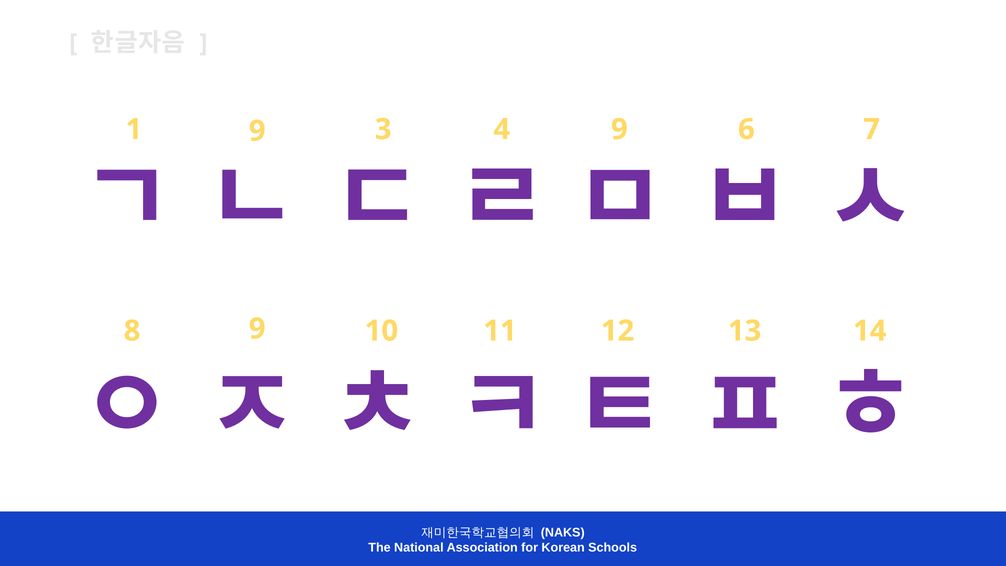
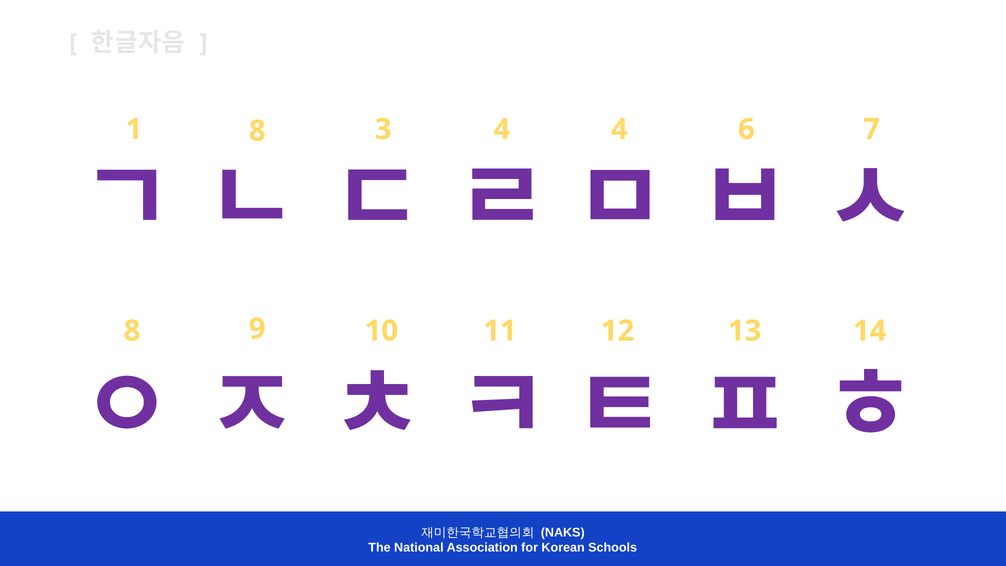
1 9: 9 -> 8
4 9: 9 -> 4
